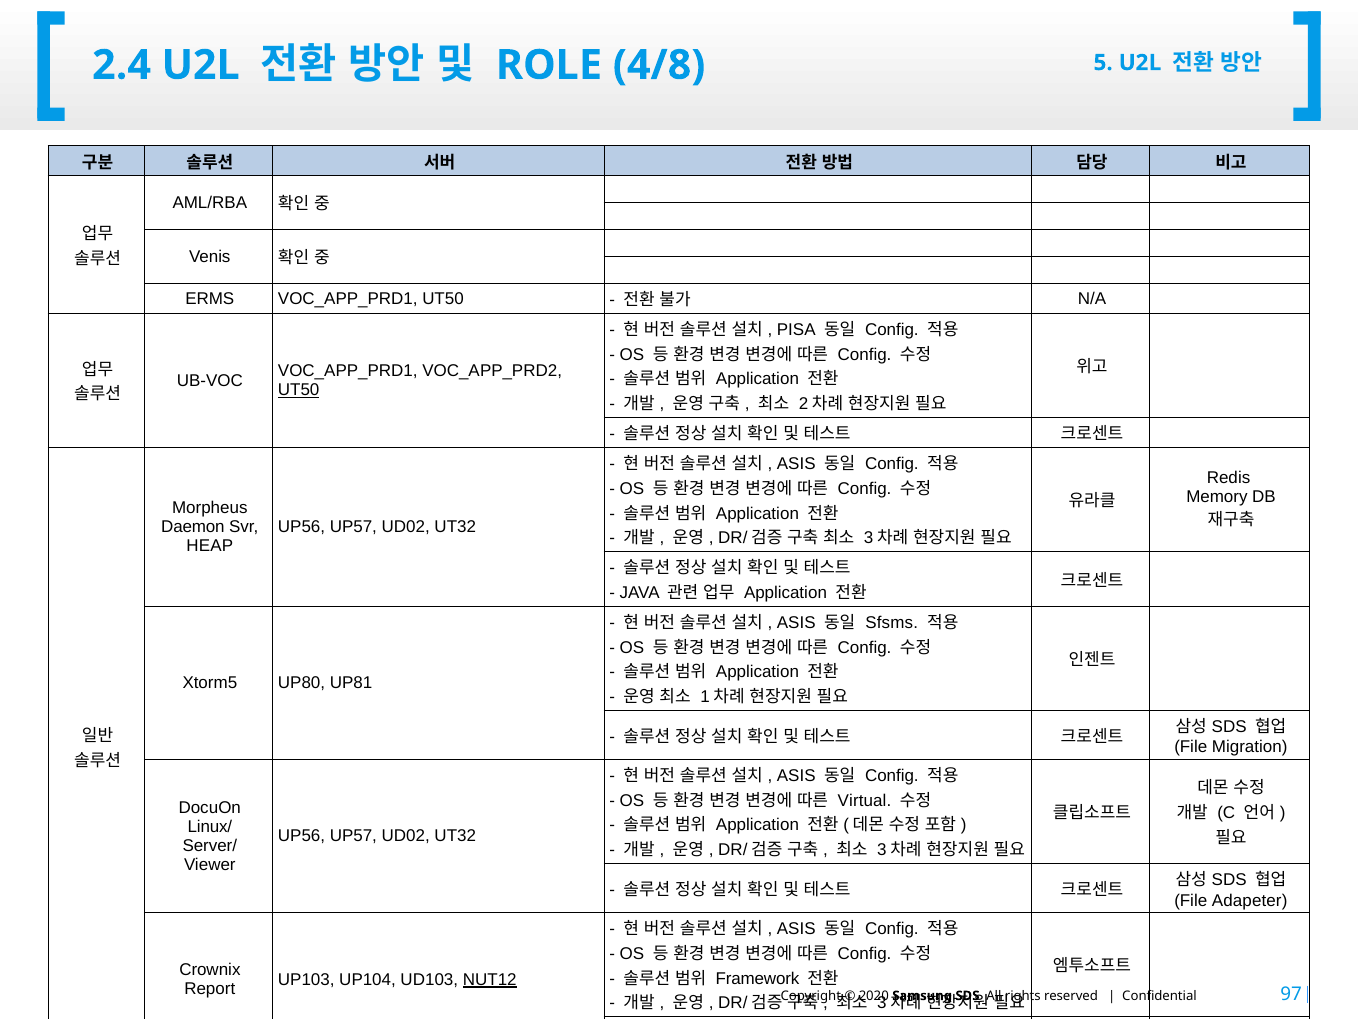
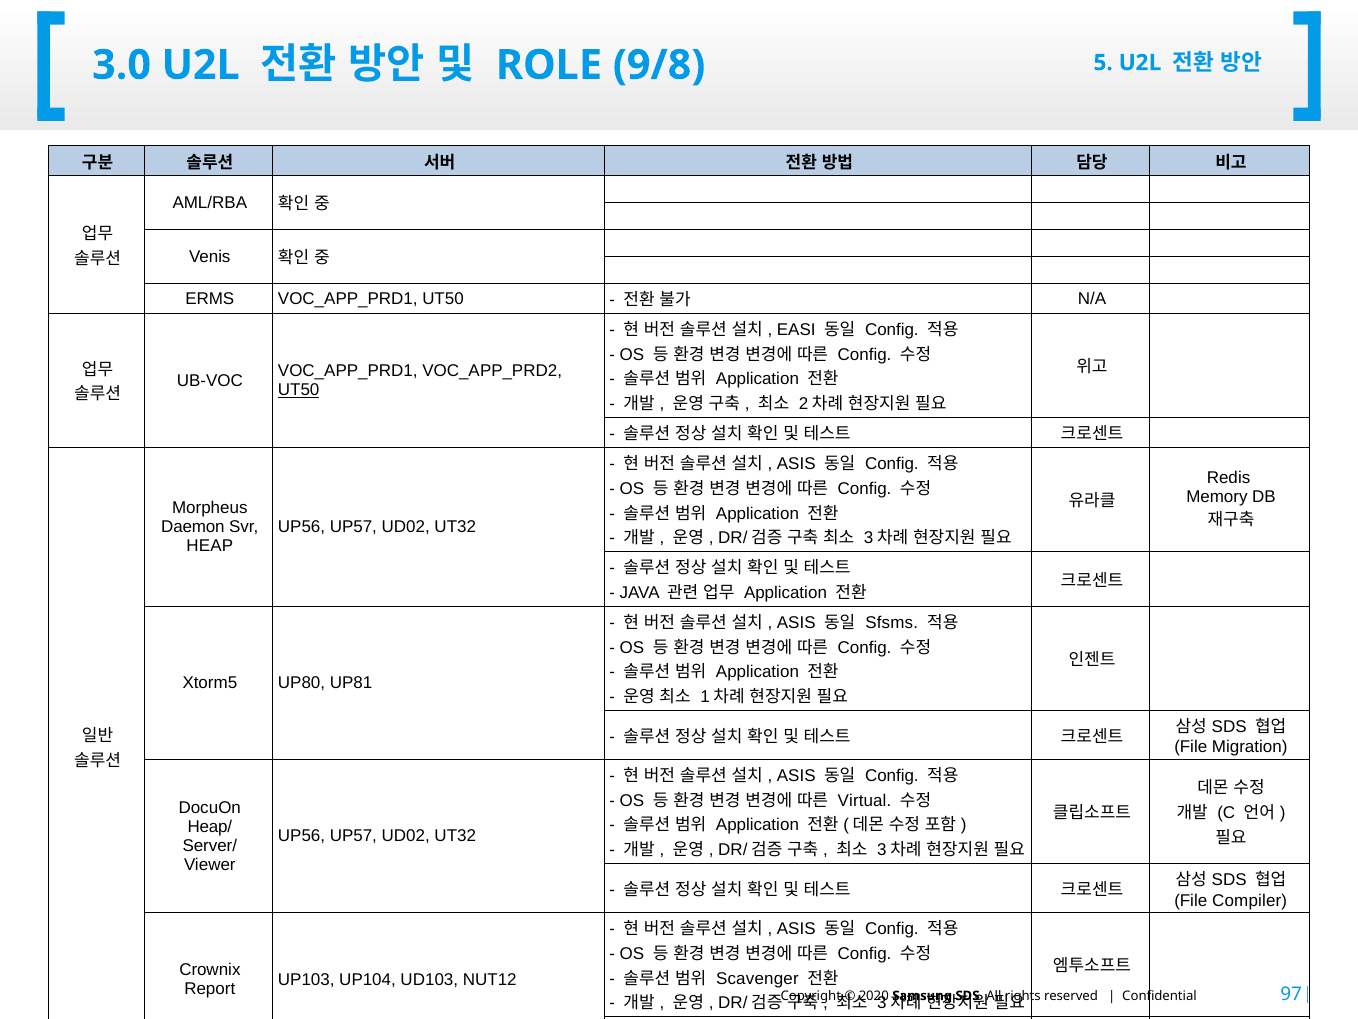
2.4: 2.4 -> 3.0
4/8: 4/8 -> 9/8
PISA: PISA -> EASI
Linux/: Linux/ -> Heap/
Adapeter: Adapeter -> Compiler
Framework: Framework -> Scavenger
NUT12 underline: present -> none
